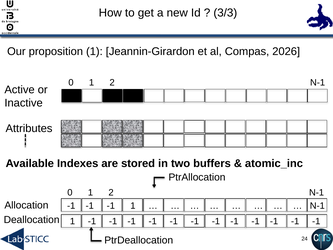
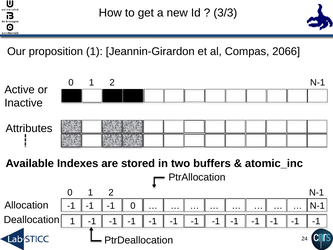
2026: 2026 -> 2066
-1 1: 1 -> 0
